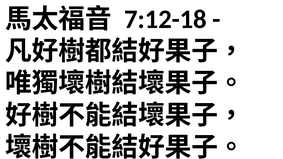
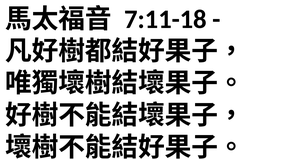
7:12-18: 7:12-18 -> 7:11-18
